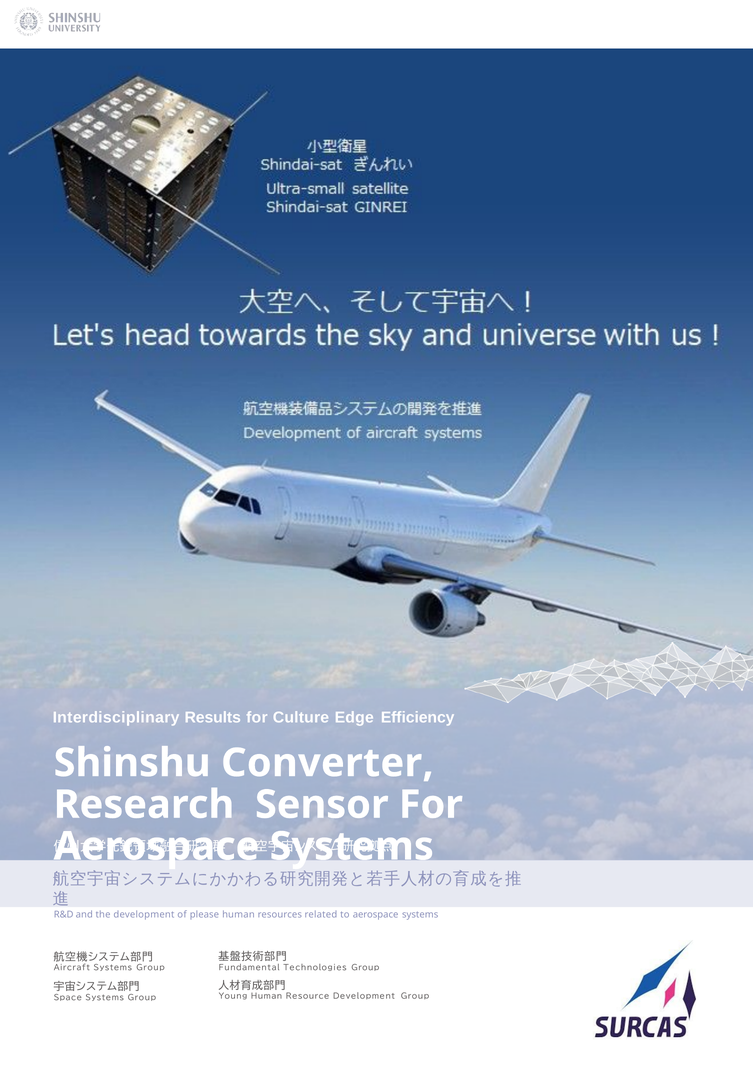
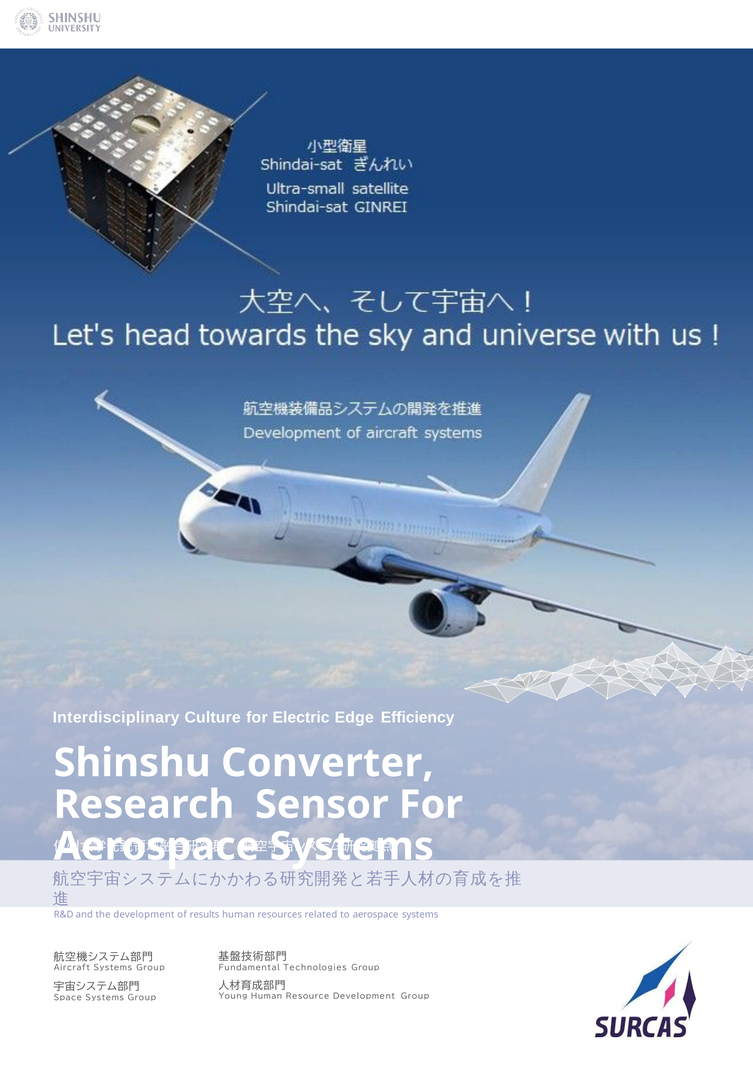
Results: Results -> Culture
Culture: Culture -> Electric
please: please -> results
